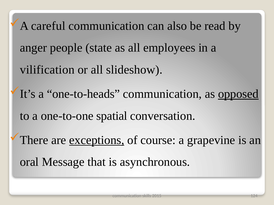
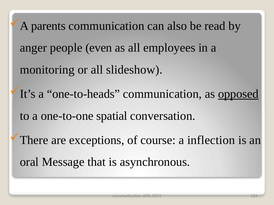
careful: careful -> parents
state: state -> even
vilification: vilification -> monitoring
exceptions underline: present -> none
grapevine: grapevine -> inflection
